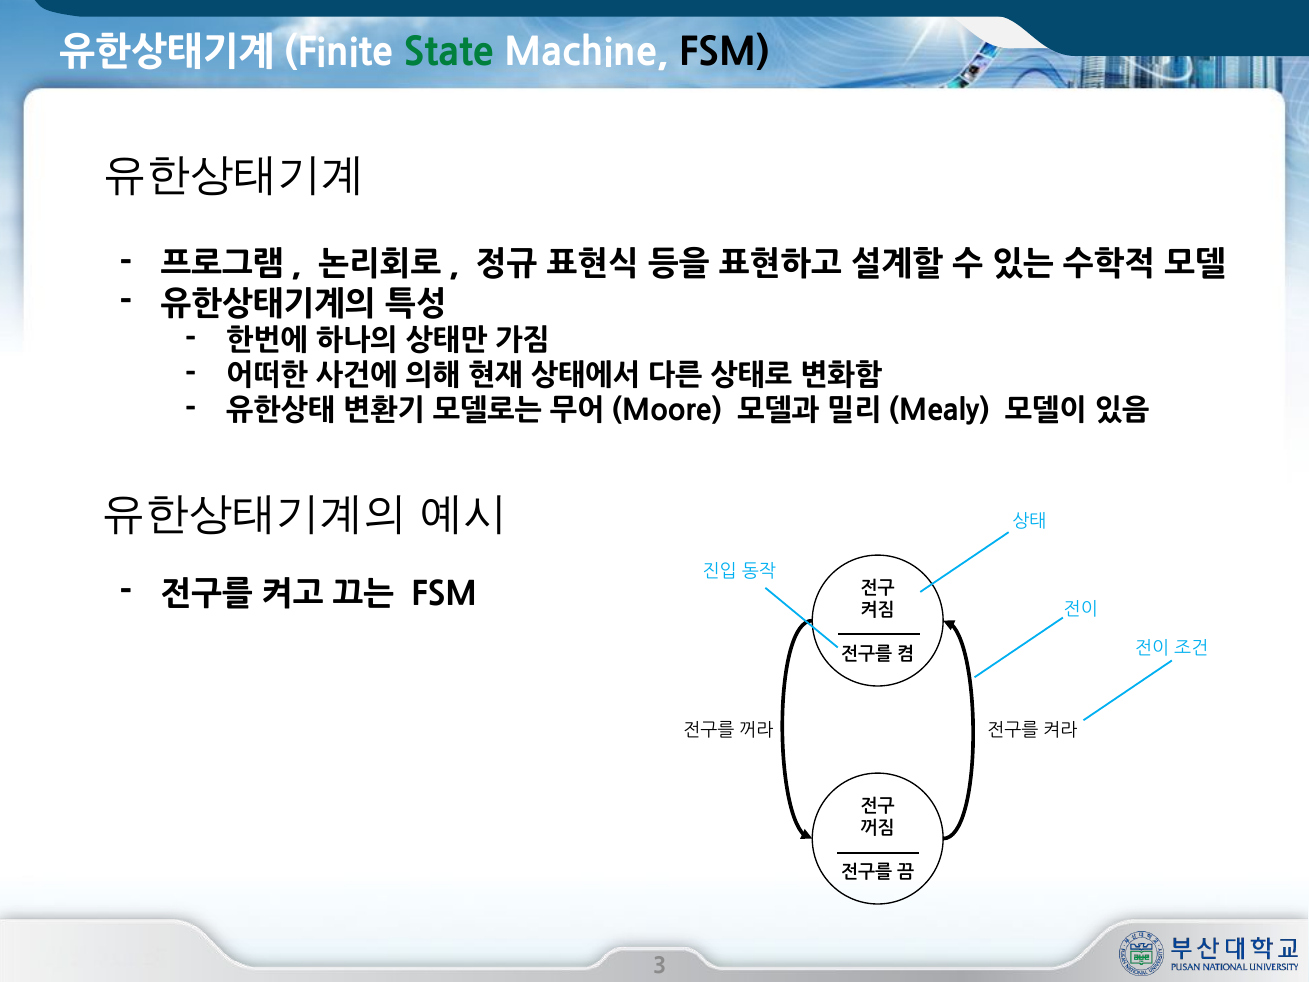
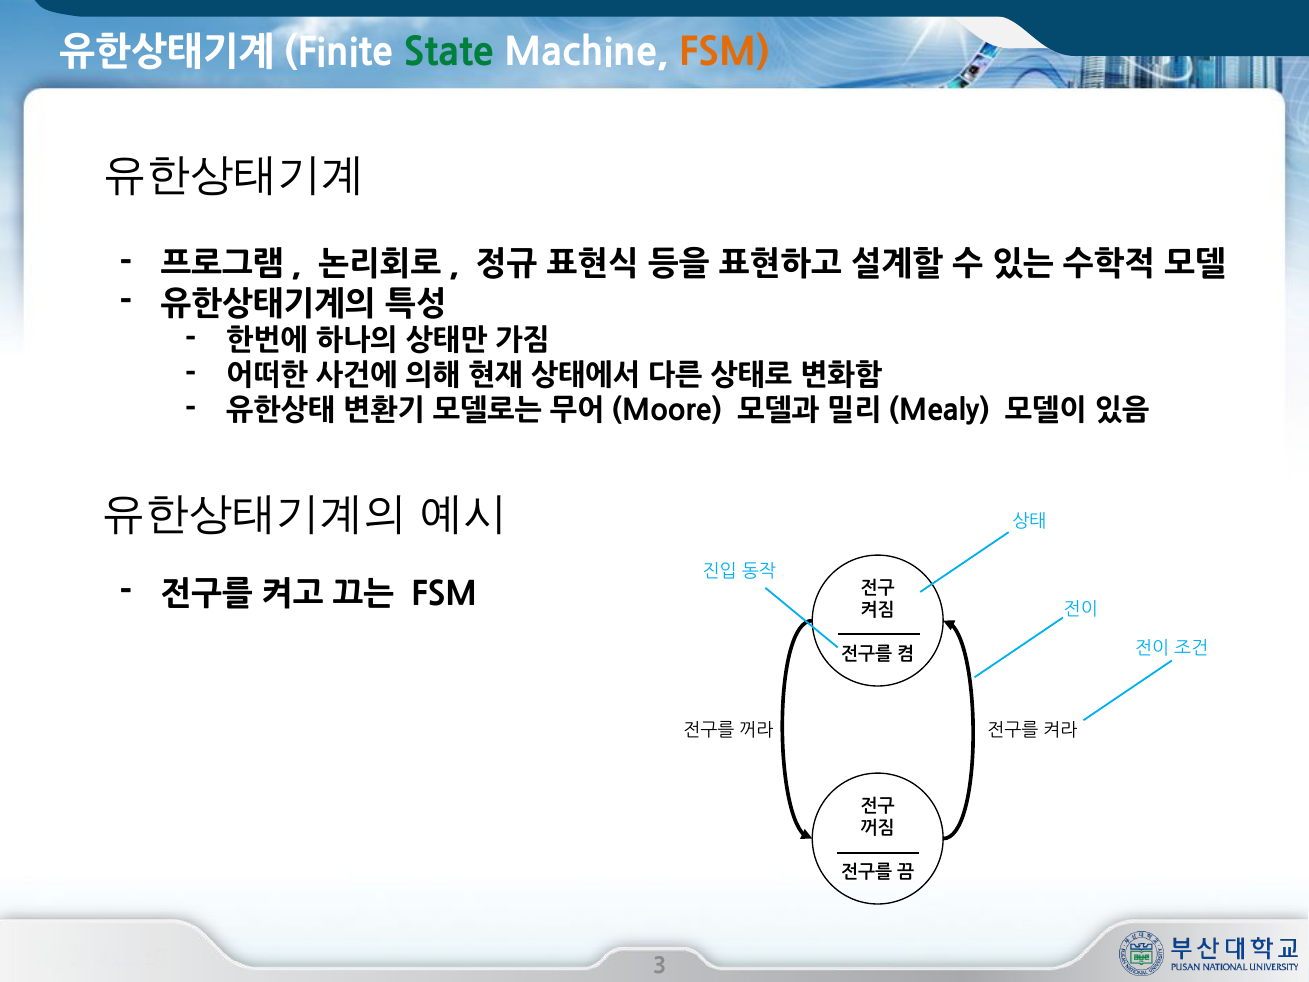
FSM at (724, 53) colour: black -> orange
